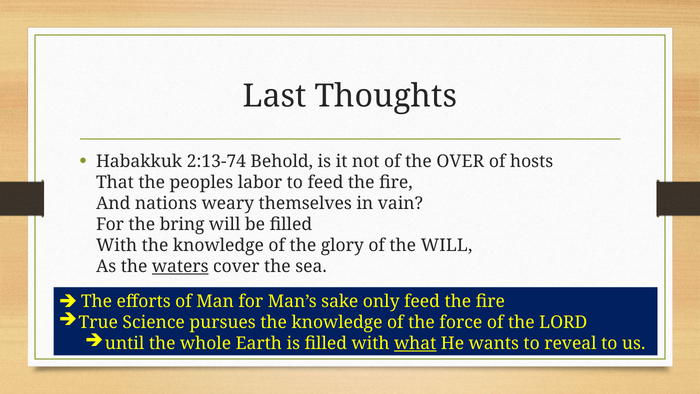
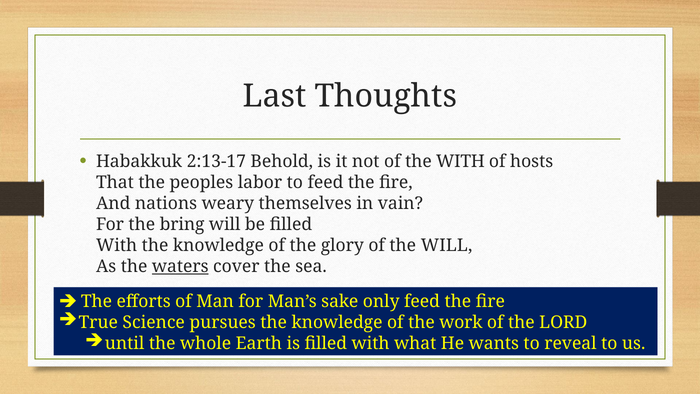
2:13-74: 2:13-74 -> 2:13-17
the OVER: OVER -> WITH
force: force -> work
what underline: present -> none
